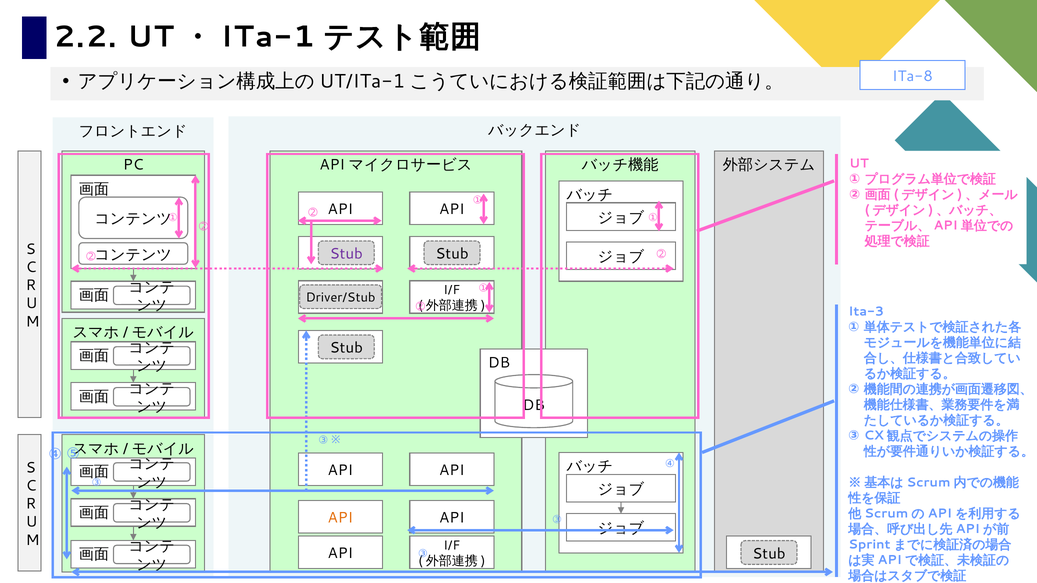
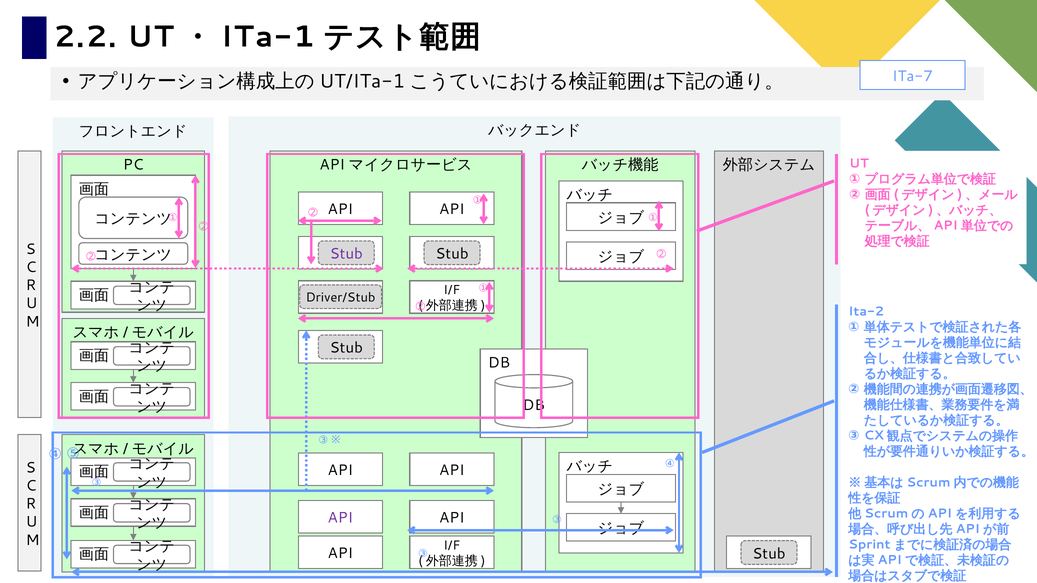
ITa-8: ITa-8 -> ITa-7
Ita-3: Ita-3 -> Ita-2
API at (340, 518) colour: orange -> purple
